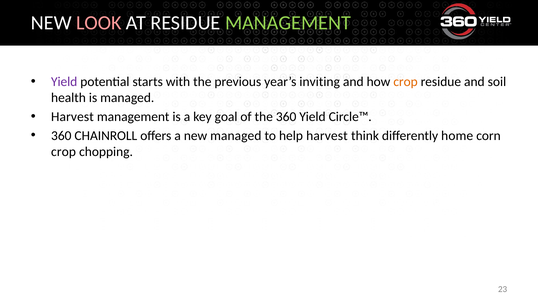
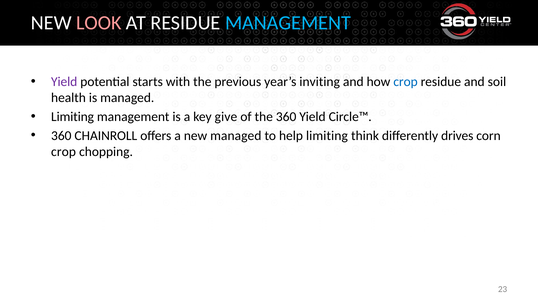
MANAGEMENT at (288, 23) colour: light green -> light blue
crop at (406, 82) colour: orange -> blue
Harvest at (72, 117): Harvest -> Limiting
goal: goal -> give
help harvest: harvest -> limiting
home: home -> drives
